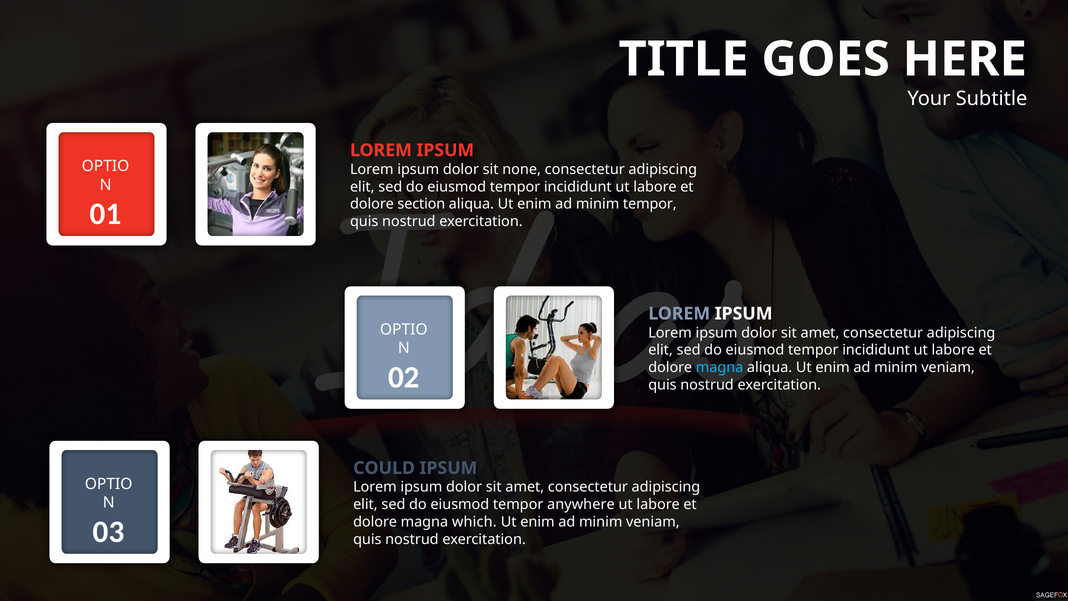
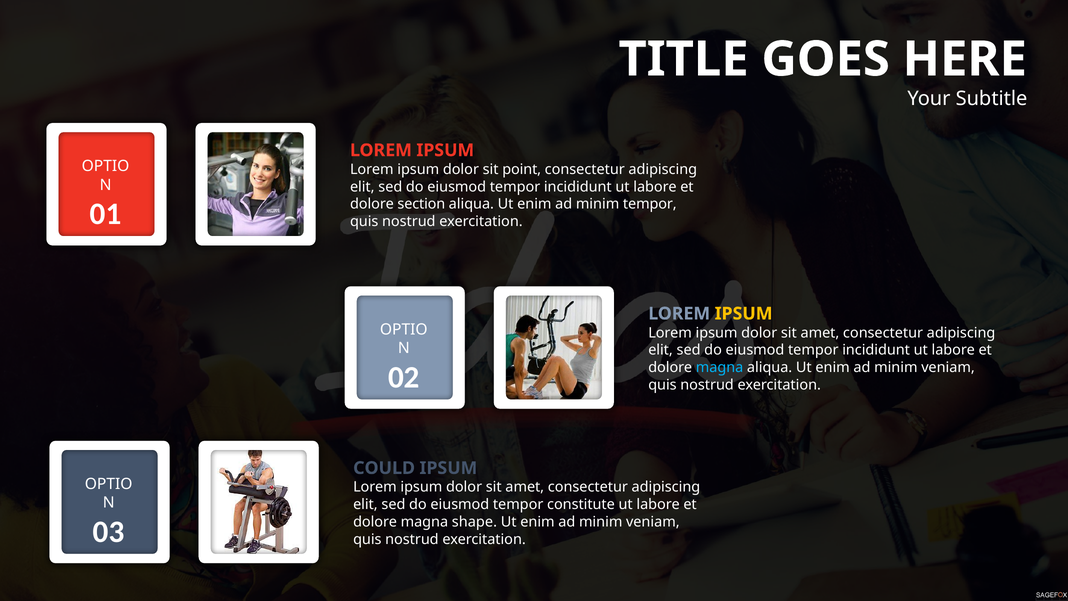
none: none -> point
IPSUM at (744, 313) colour: white -> yellow
anywhere: anywhere -> constitute
which: which -> shape
